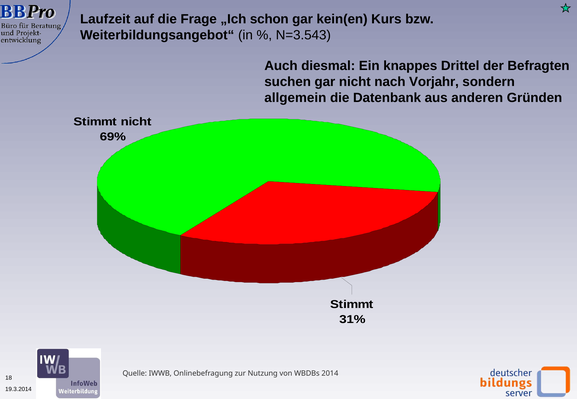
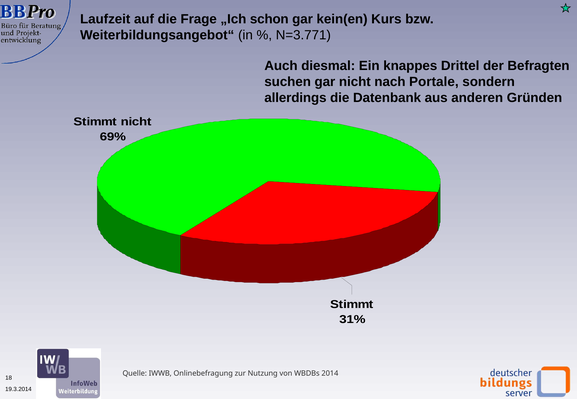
N=3.543: N=3.543 -> N=3.771
Vorjahr: Vorjahr -> Portale
allgemein: allgemein -> allerdings
